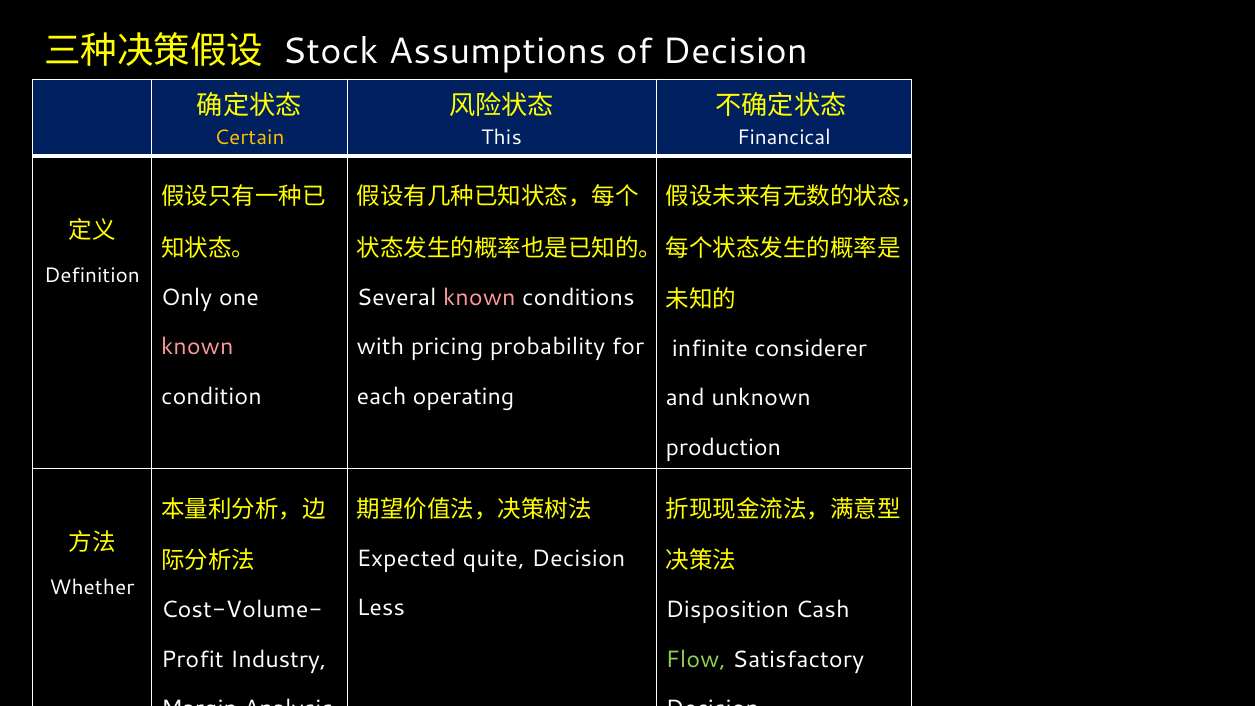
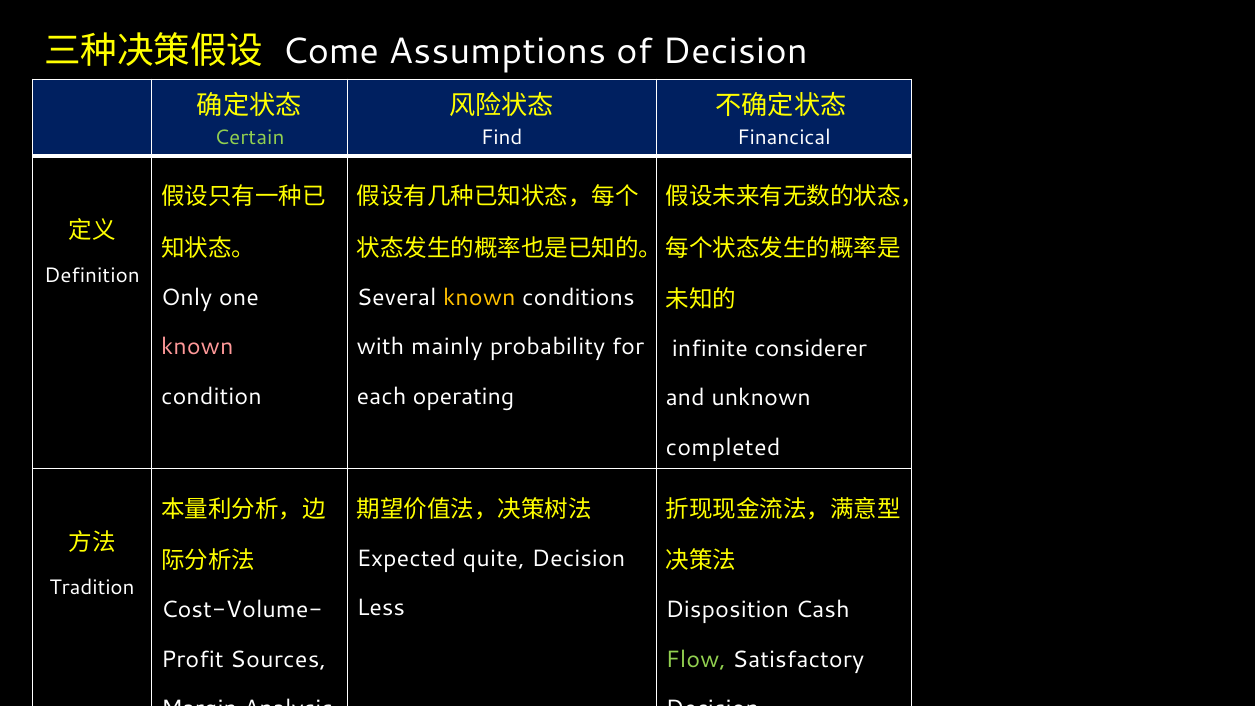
Stock: Stock -> Come
Certain colour: yellow -> light green
This: This -> Find
known at (479, 297) colour: pink -> yellow
pricing: pricing -> mainly
production: production -> completed
Whether: Whether -> Tradition
Industry: Industry -> Sources
